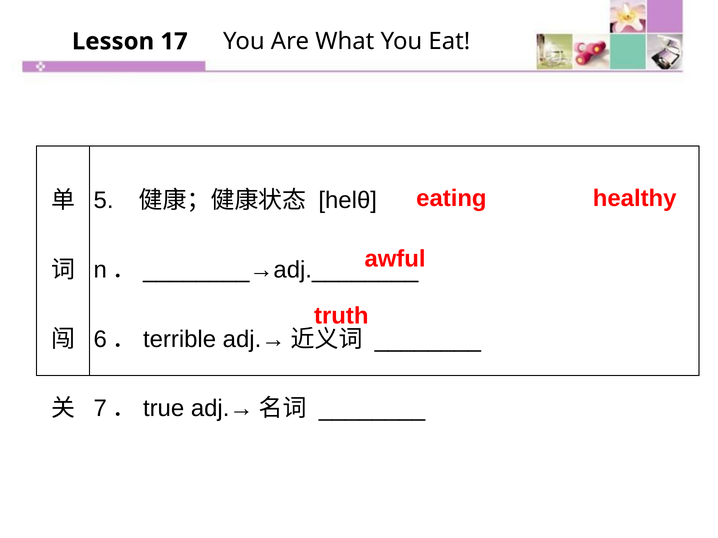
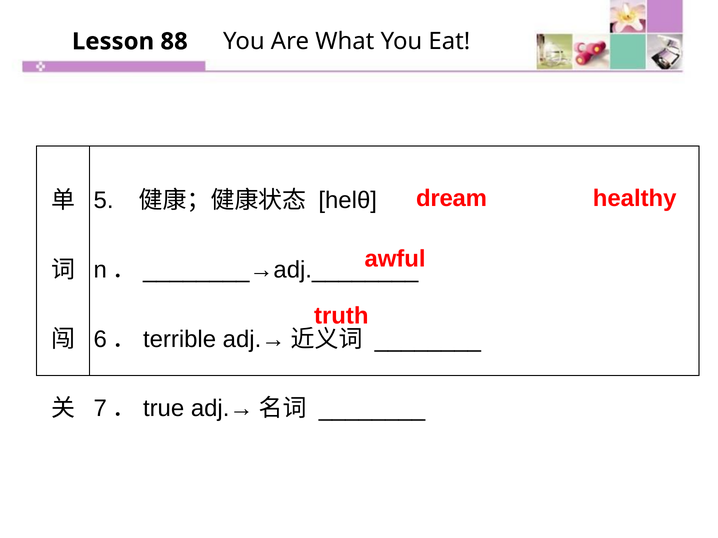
17: 17 -> 88
eating: eating -> dream
